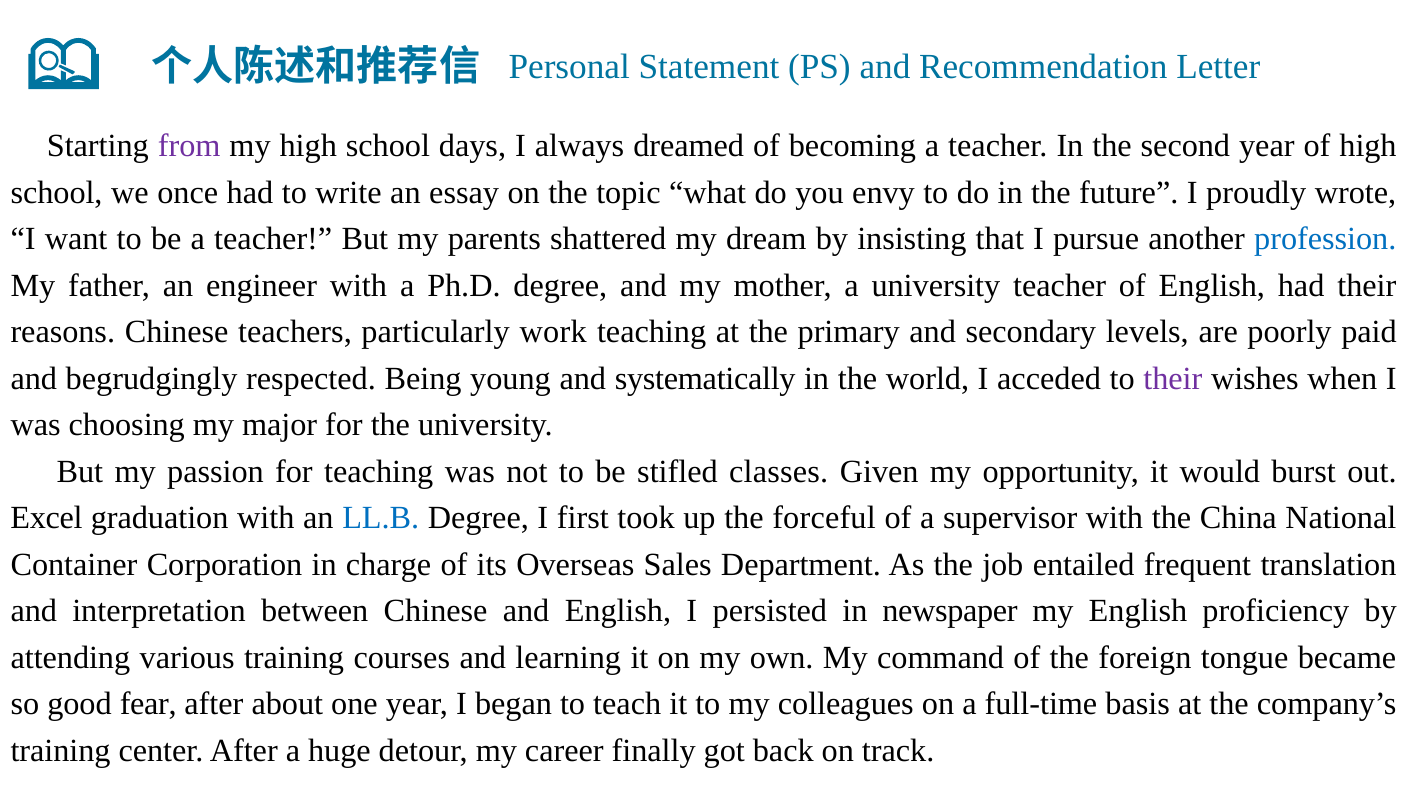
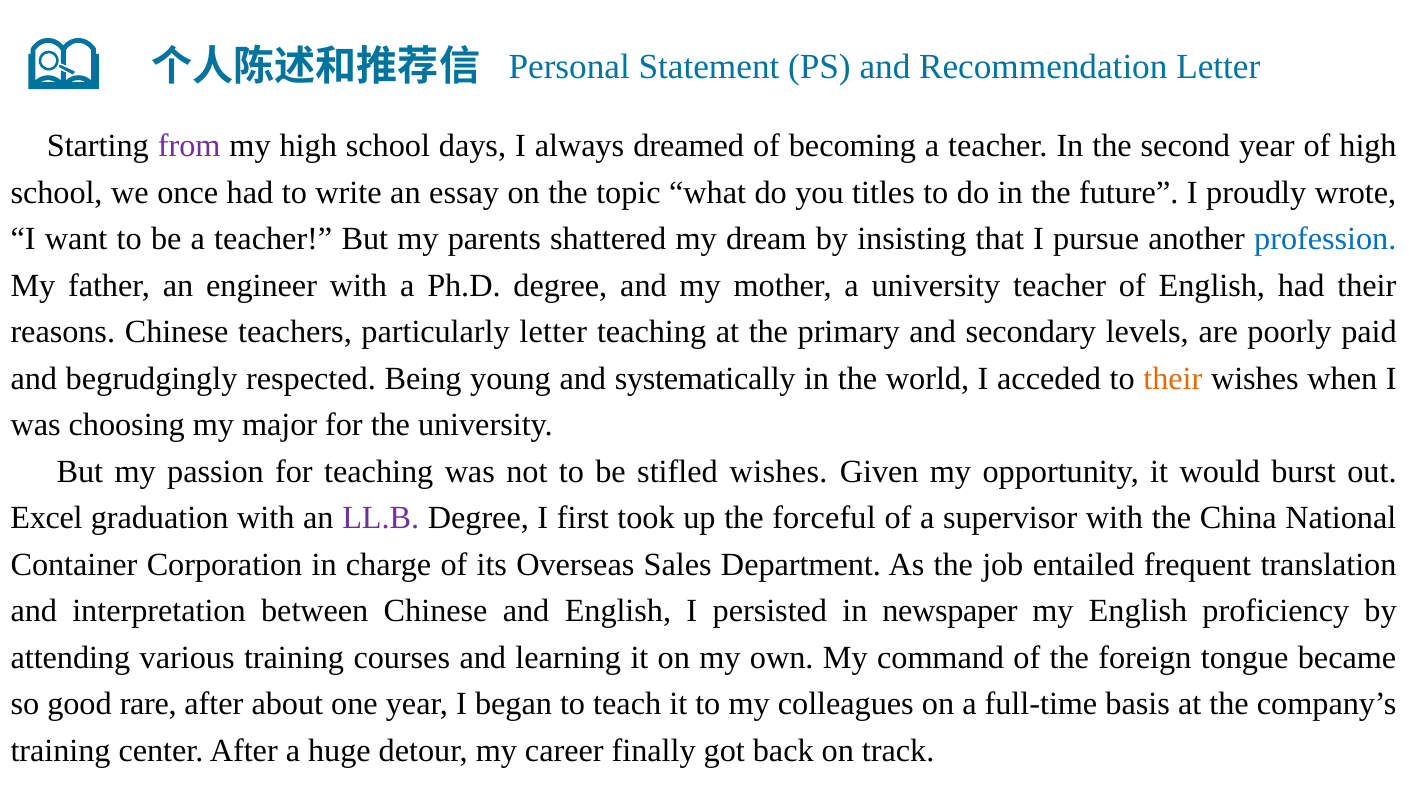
envy: envy -> titles
particularly work: work -> letter
their at (1173, 378) colour: purple -> orange
stifled classes: classes -> wishes
LL.B colour: blue -> purple
fear: fear -> rare
